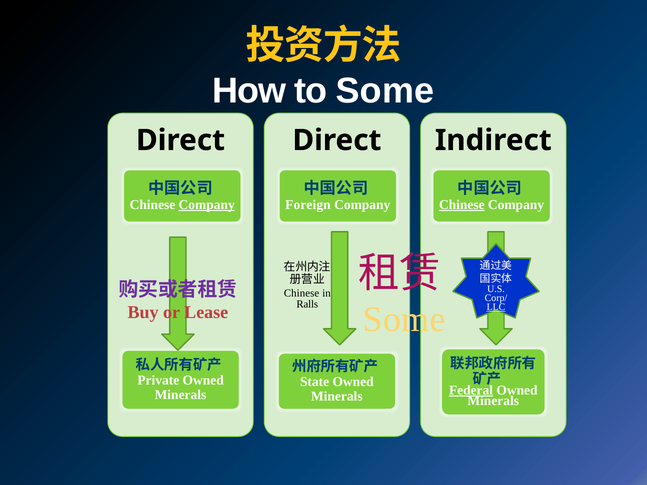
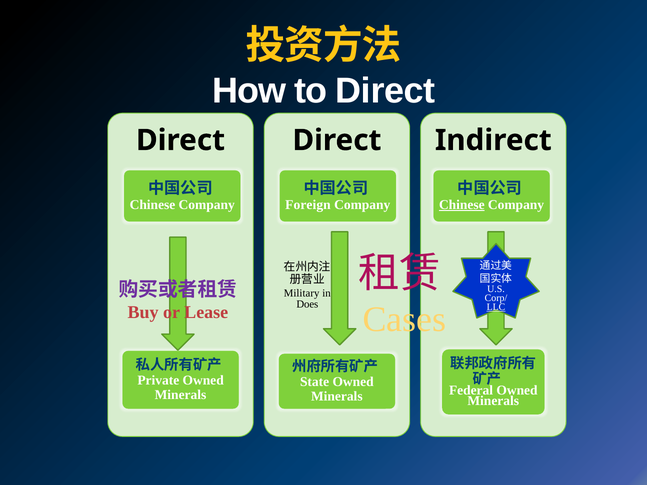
to Some: Some -> Direct
Company at (207, 205) underline: present -> none
Chinese at (302, 293): Chinese -> Military
Ralls: Ralls -> Does
Some at (404, 320): Some -> Cases
Federal underline: present -> none
